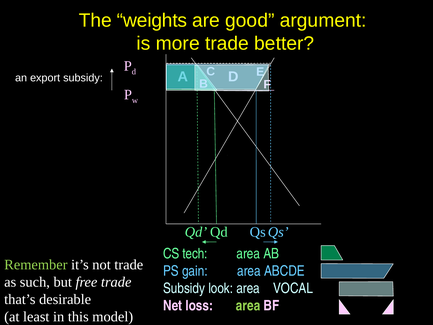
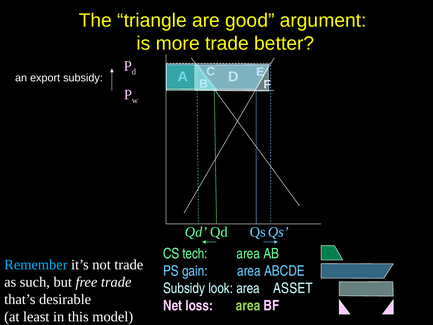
weights: weights -> triangle
Remember colour: light green -> light blue
VOCAL: VOCAL -> ASSET
